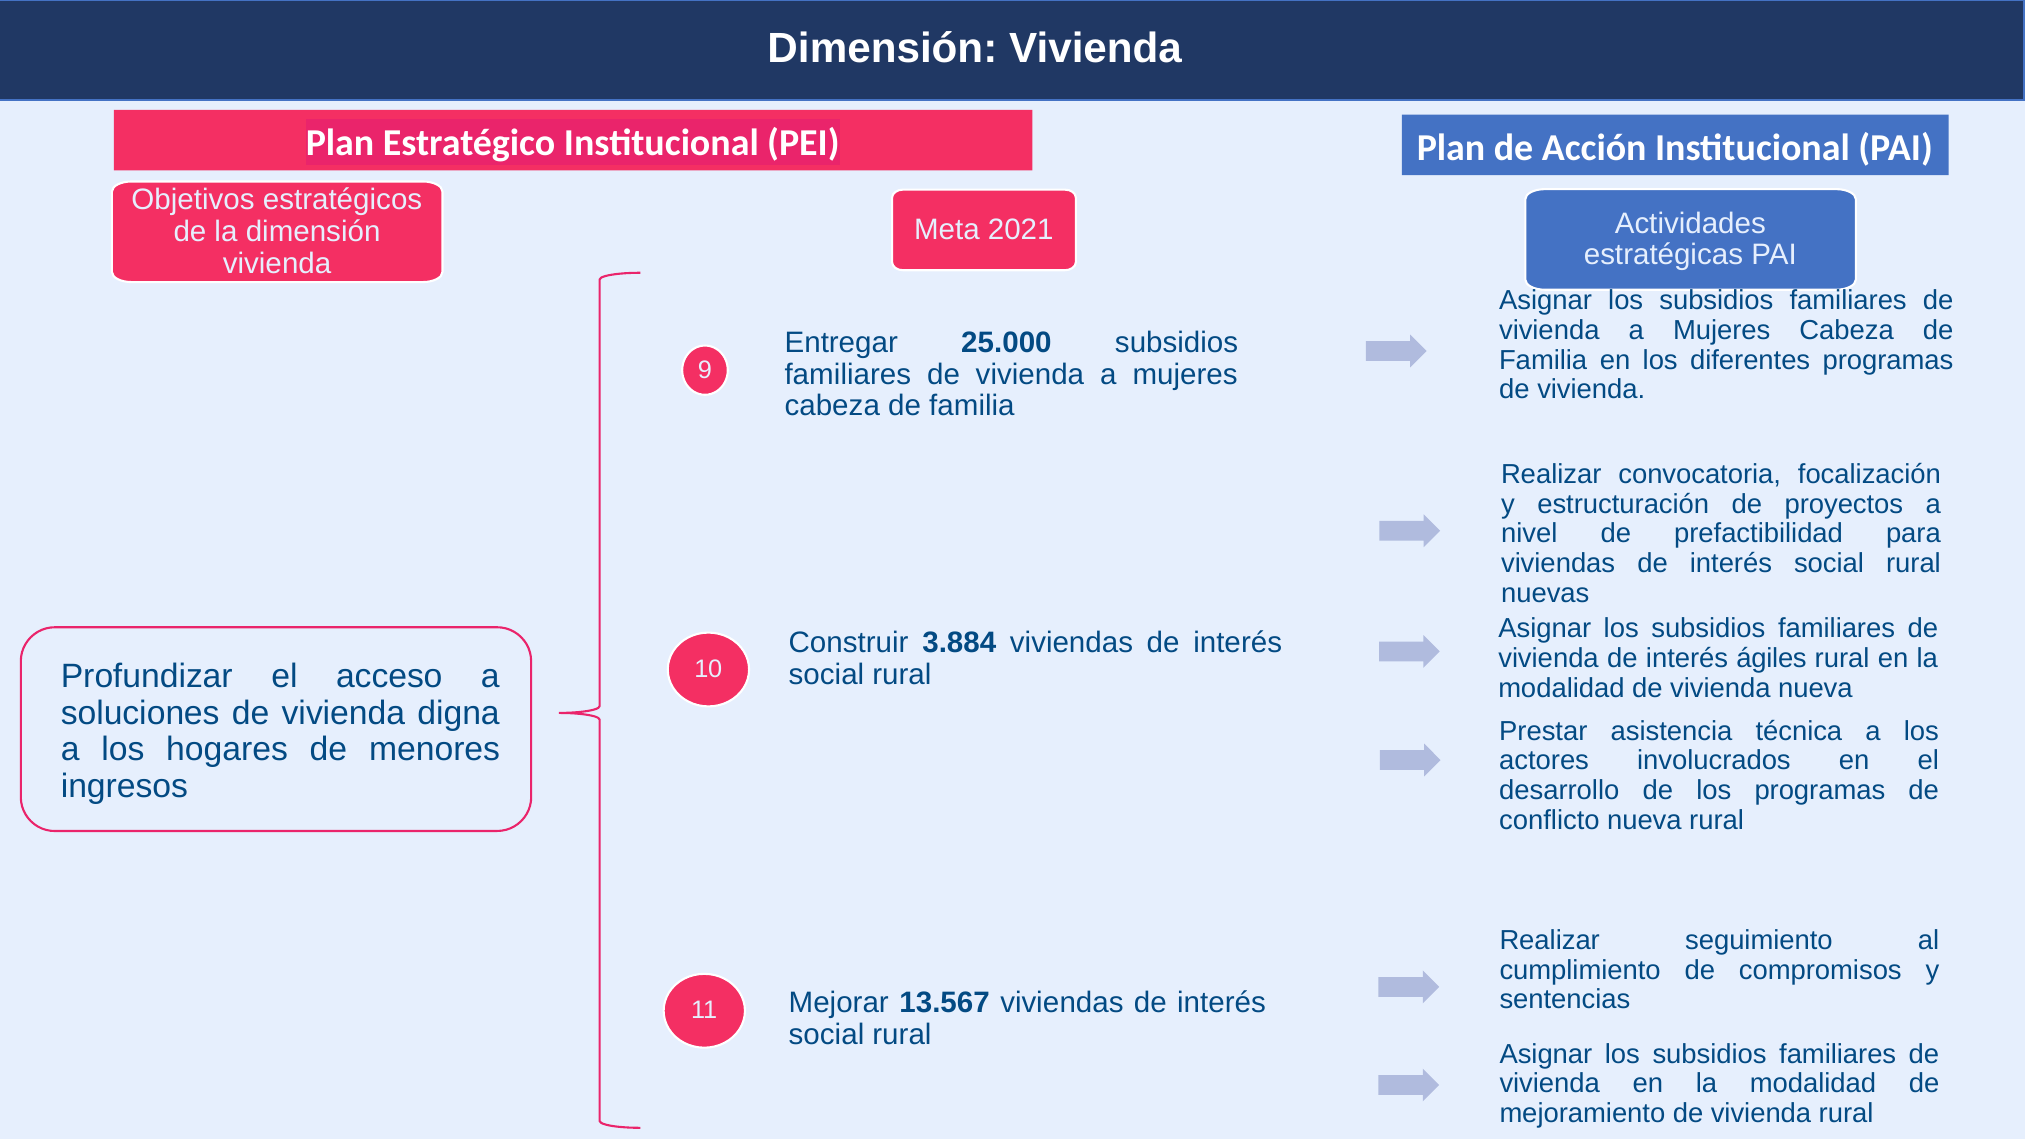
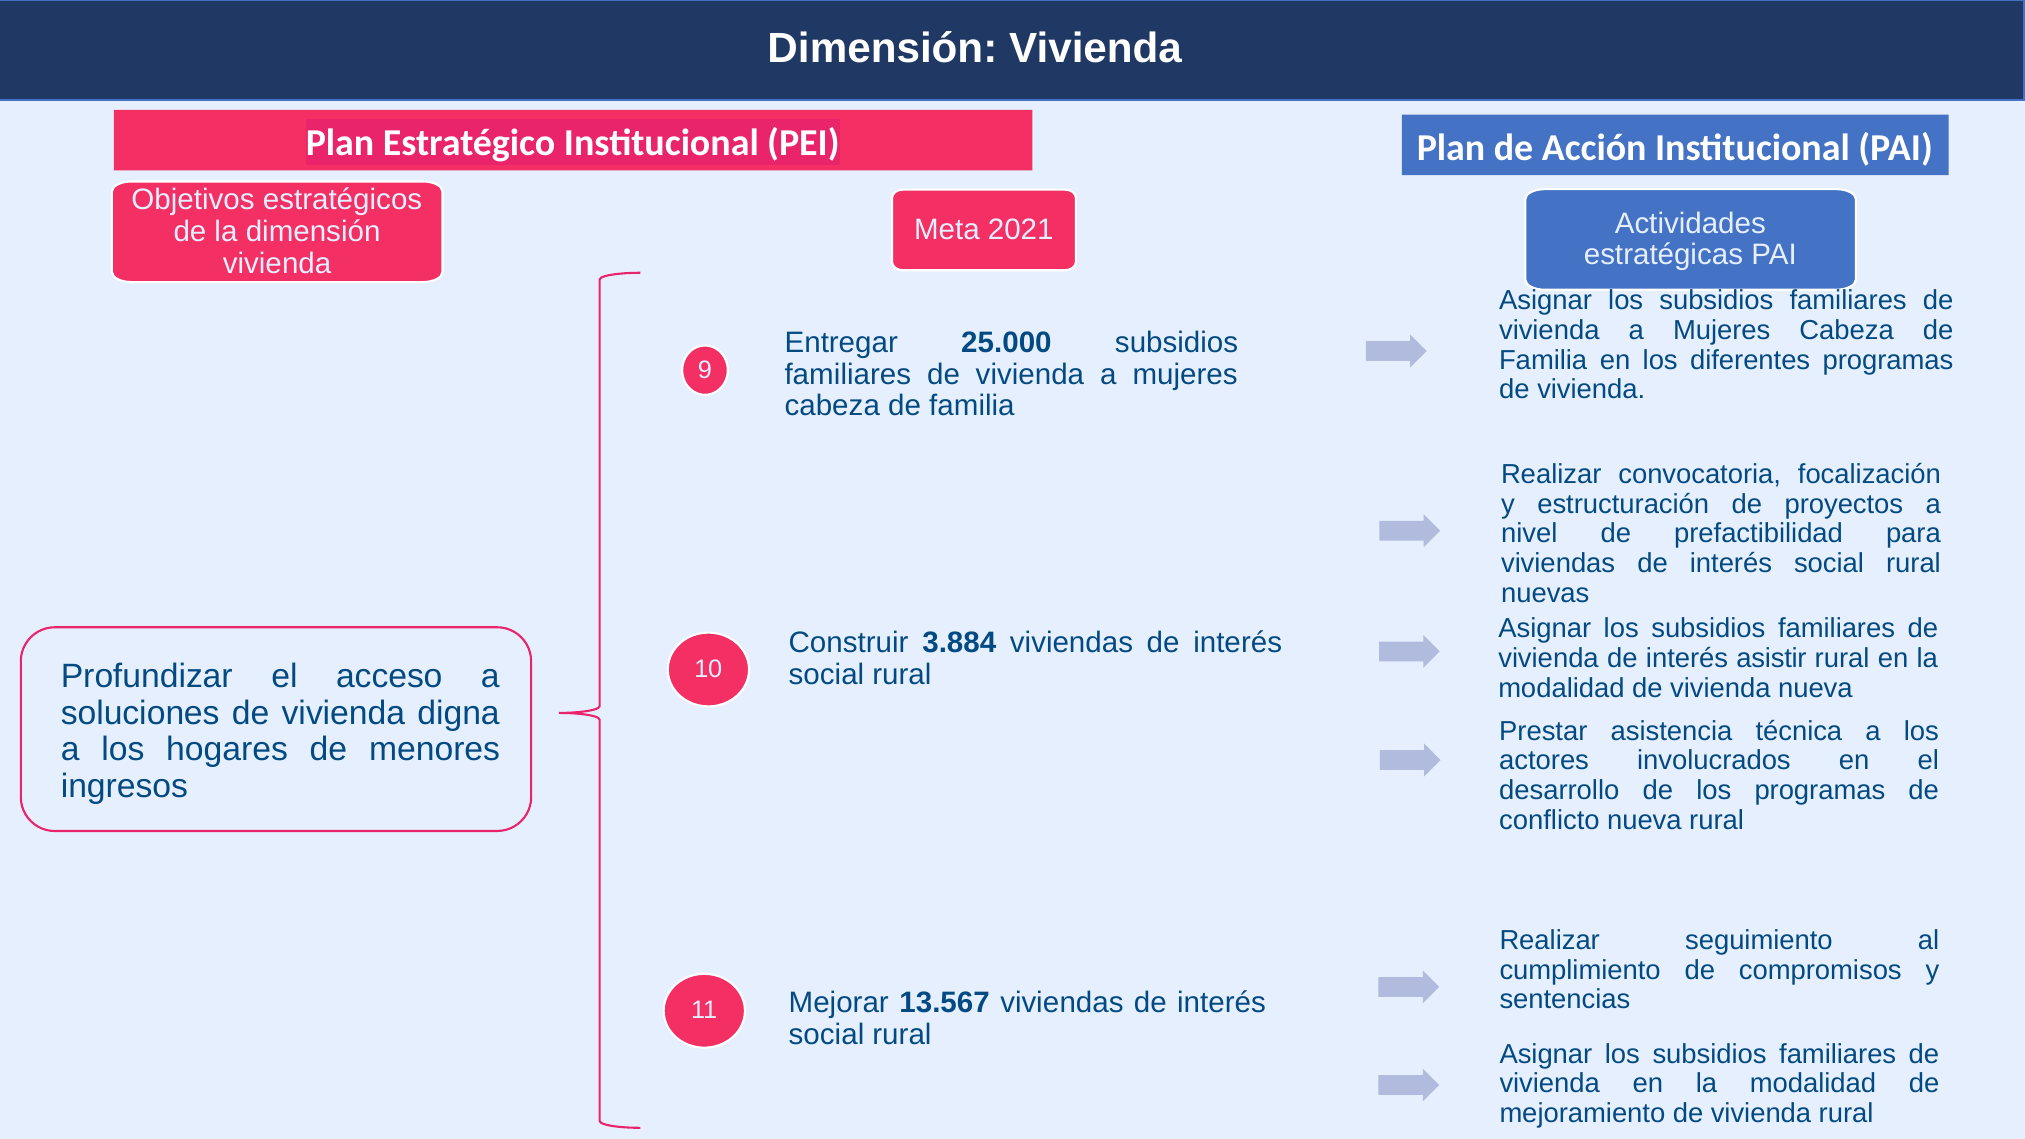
ágiles: ágiles -> asistir
